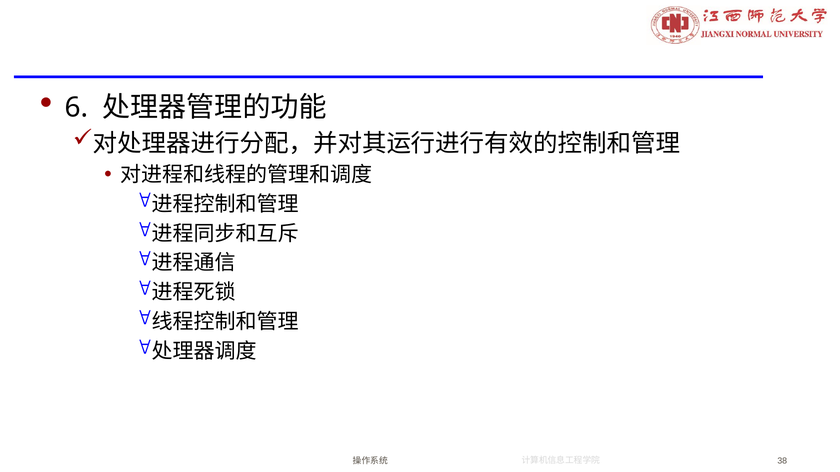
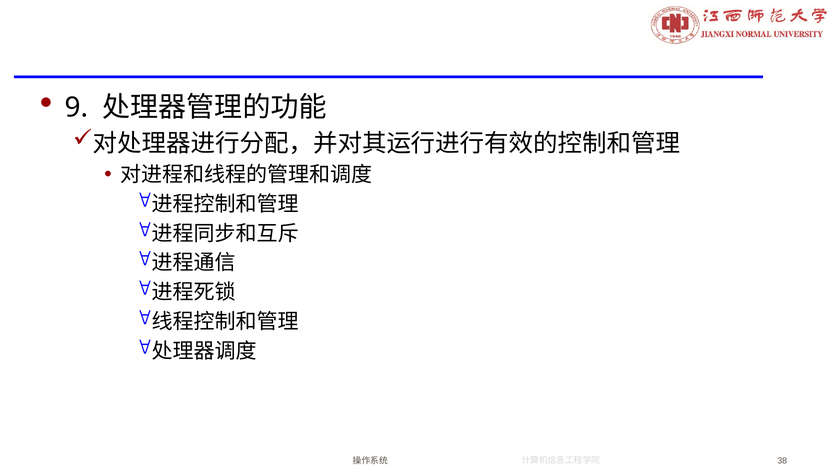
6: 6 -> 9
